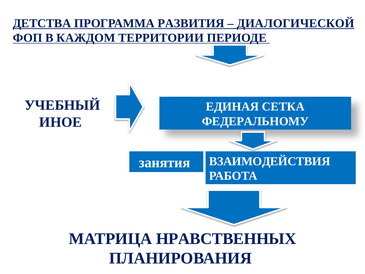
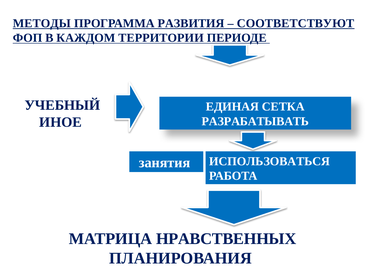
ДЕТСТВА: ДЕТСТВА -> МЕТОДЫ
ДИАЛОГИЧЕСКОЙ: ДИАЛОГИЧЕСКОЙ -> СООТВЕТСТВУЮТ
ФЕДЕРАЛЬНОМУ: ФЕДЕРАЛЬНОМУ -> РАЗРАБАТЫВАТЬ
ВЗАИМОДЕЙСТВИЯ: ВЗАИМОДЕЙСТВИЯ -> ИСПОЛЬЗОВАТЬСЯ
